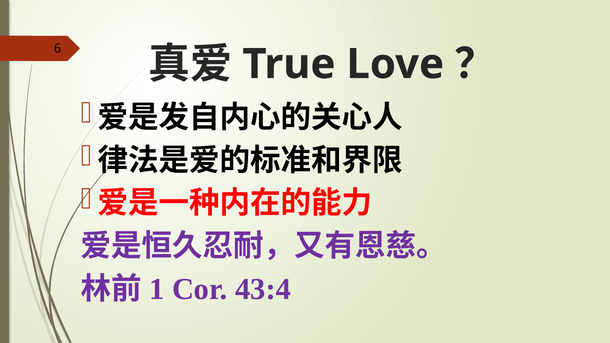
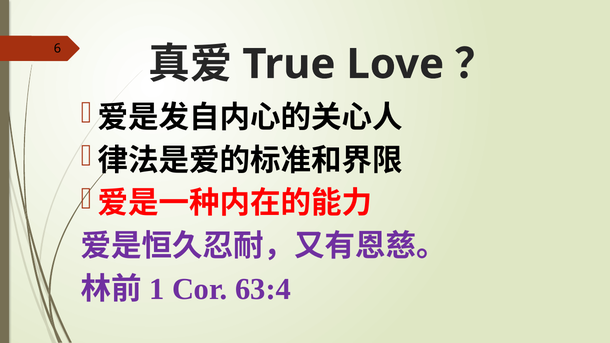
43:4: 43:4 -> 63:4
